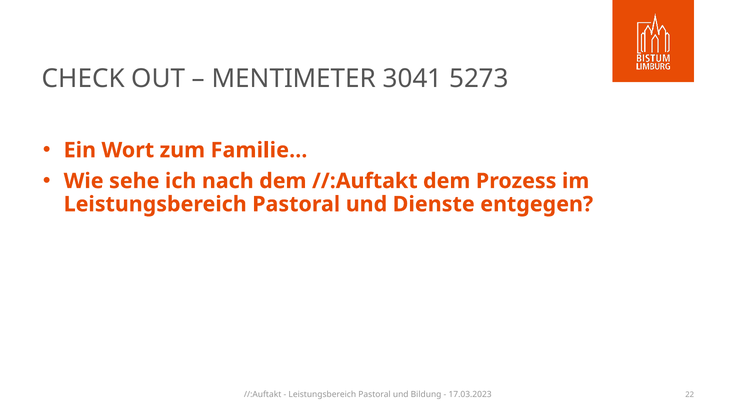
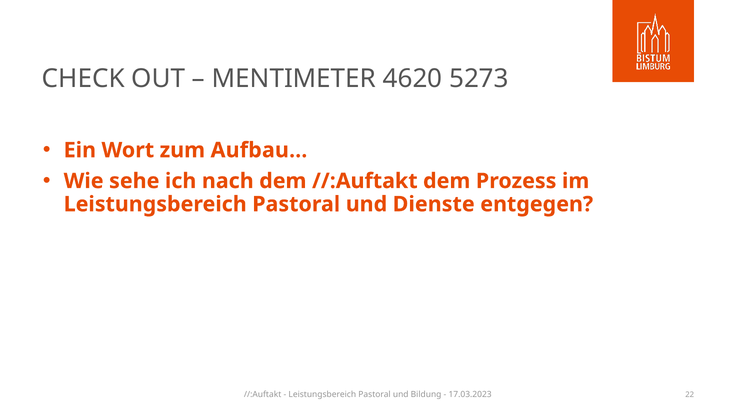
3041: 3041 -> 4620
Familie…: Familie… -> Aufbau…
